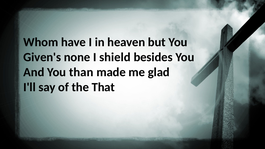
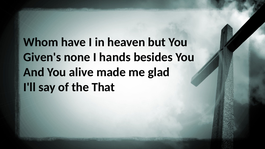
shield: shield -> hands
than: than -> alive
